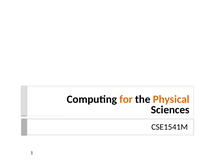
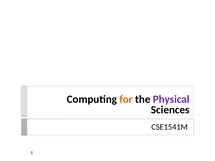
Physical colour: orange -> purple
